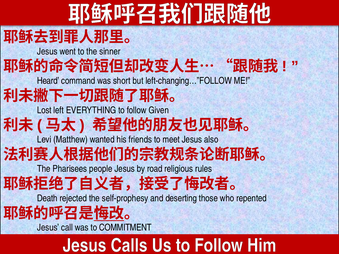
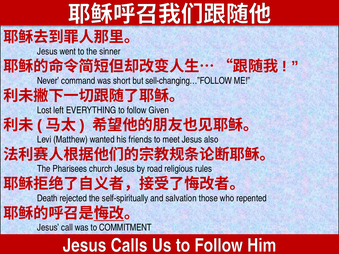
Heard: Heard -> Never
left-changing…”FOLLOW: left-changing…”FOLLOW -> sell-changing…”FOLLOW
people: people -> church
self-prophesy: self-prophesy -> self-spiritually
deserting: deserting -> salvation
